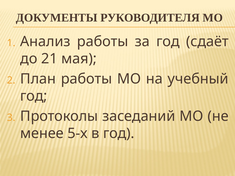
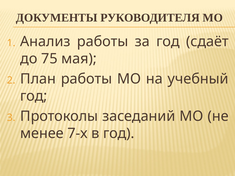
21: 21 -> 75
5-х: 5-х -> 7-х
